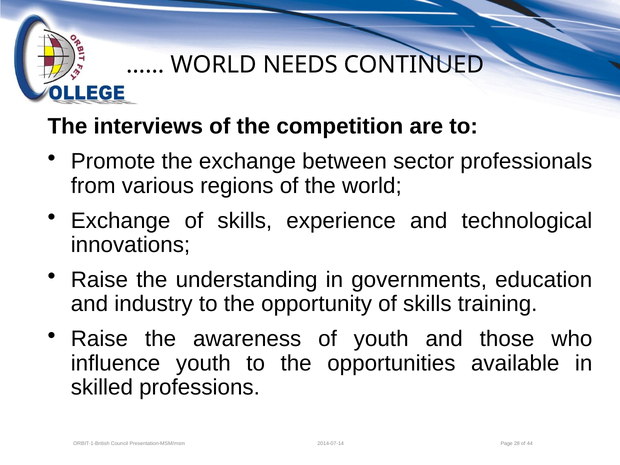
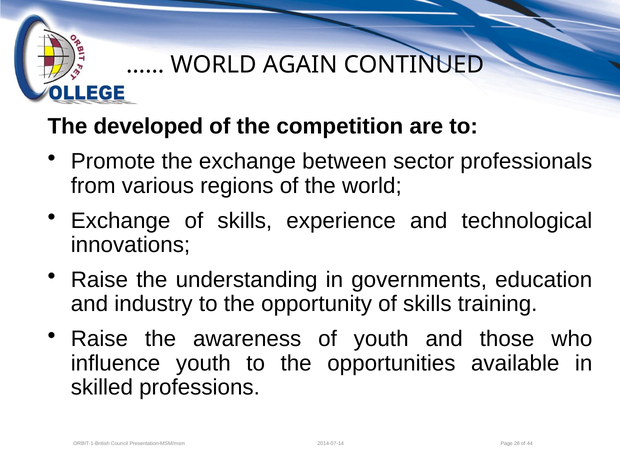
NEEDS: NEEDS -> AGAIN
interviews: interviews -> developed
